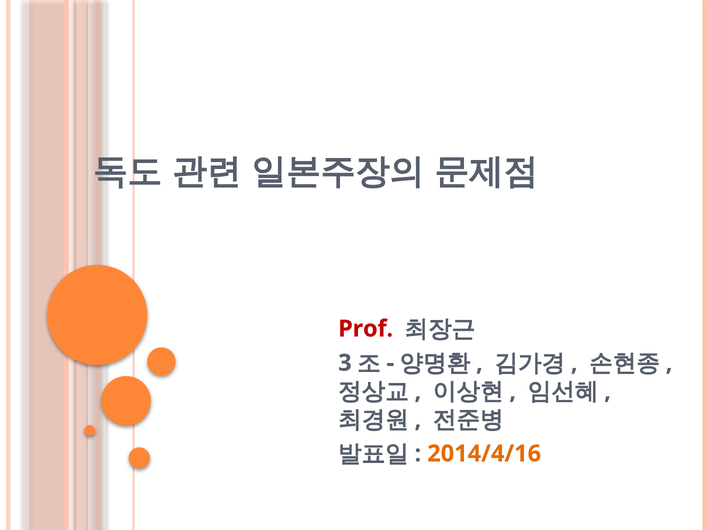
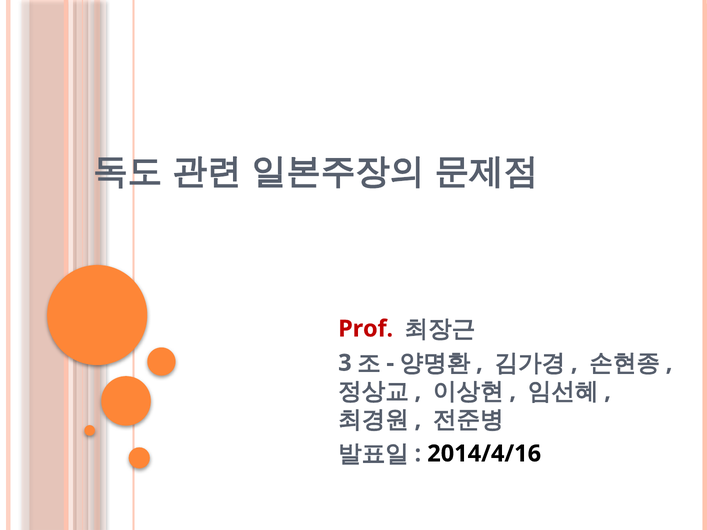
2014/4/16 colour: orange -> black
